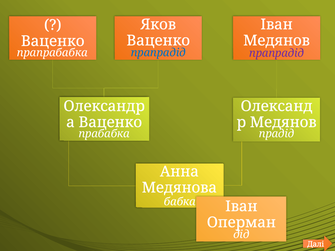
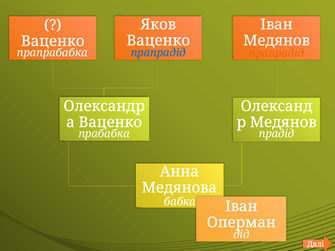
прапрадід at (277, 53) colour: purple -> orange
